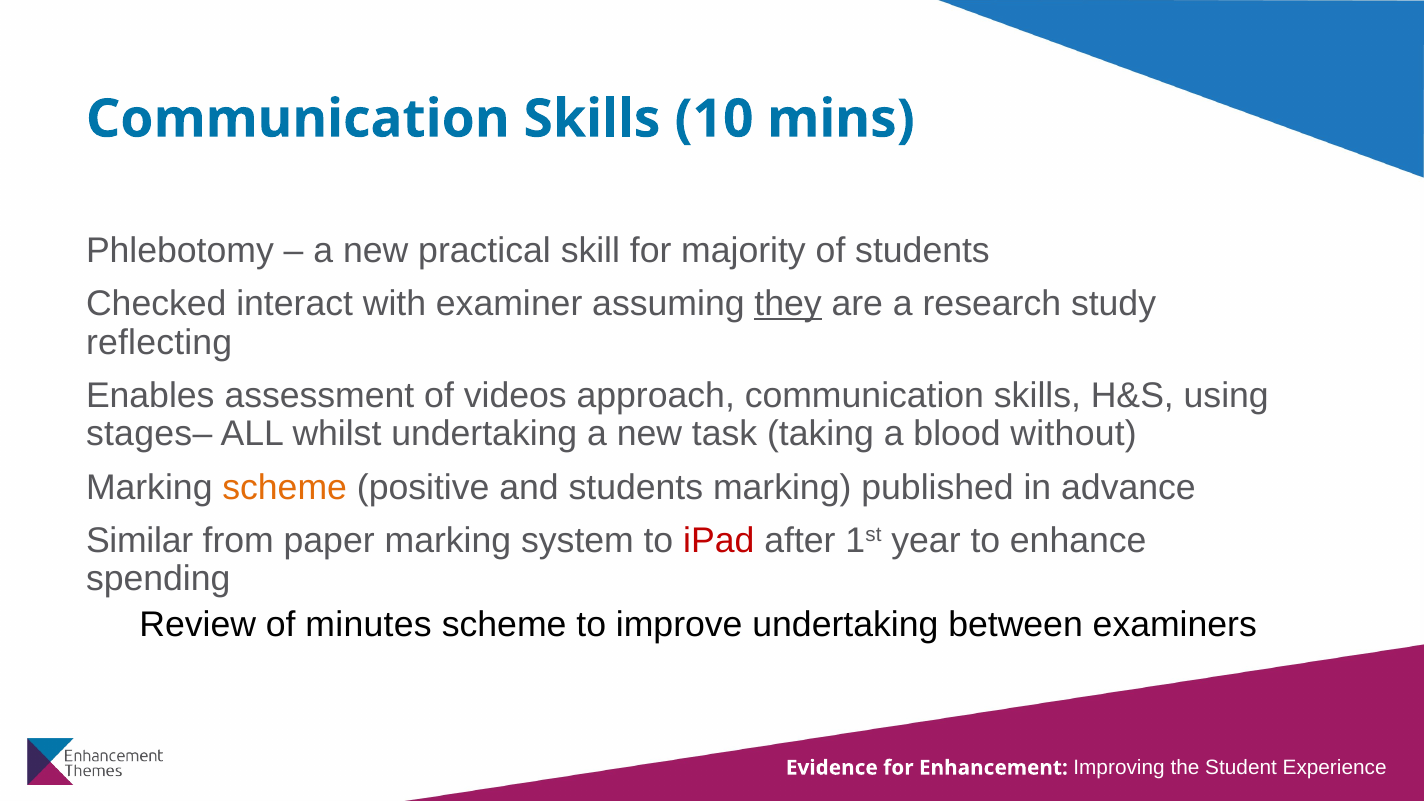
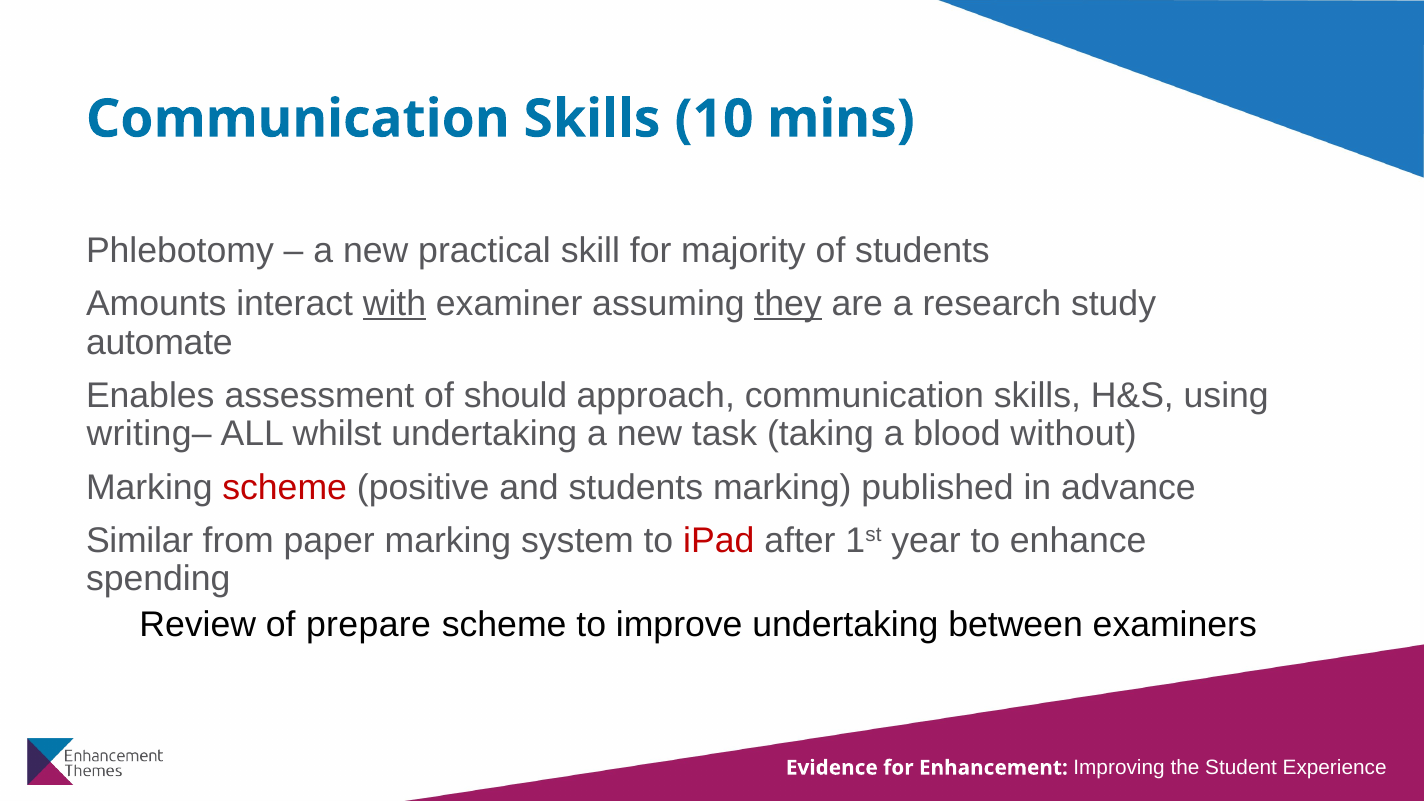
Checked: Checked -> Amounts
with underline: none -> present
reflecting: reflecting -> automate
videos: videos -> should
stages–: stages– -> writing–
scheme at (285, 487) colour: orange -> red
minutes: minutes -> prepare
